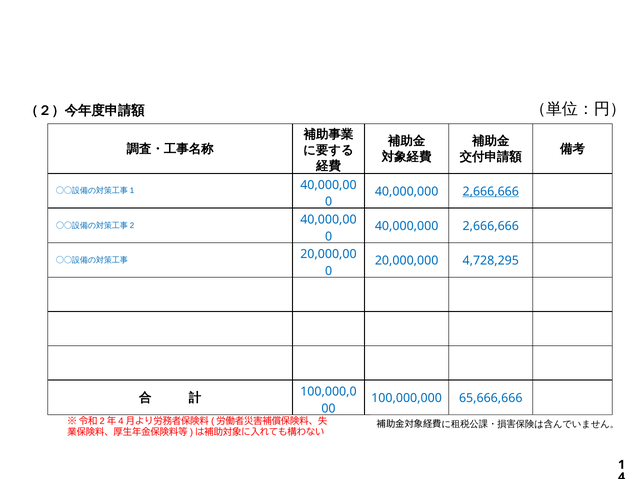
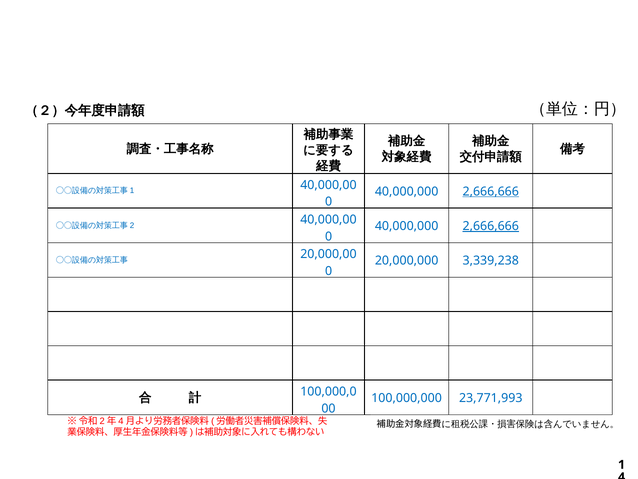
2,666,666 at (491, 226) underline: none -> present
4,728,295: 4,728,295 -> 3,339,238
65,666,666: 65,666,666 -> 23,771,993
